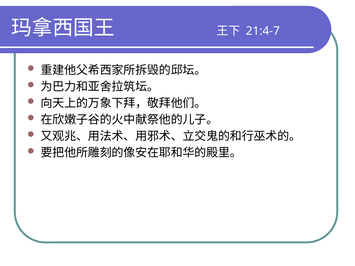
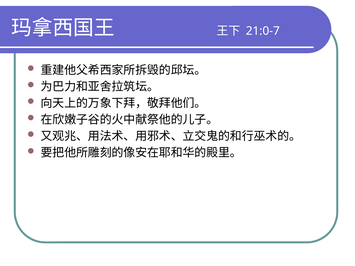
21:4-7: 21:4-7 -> 21:0-7
